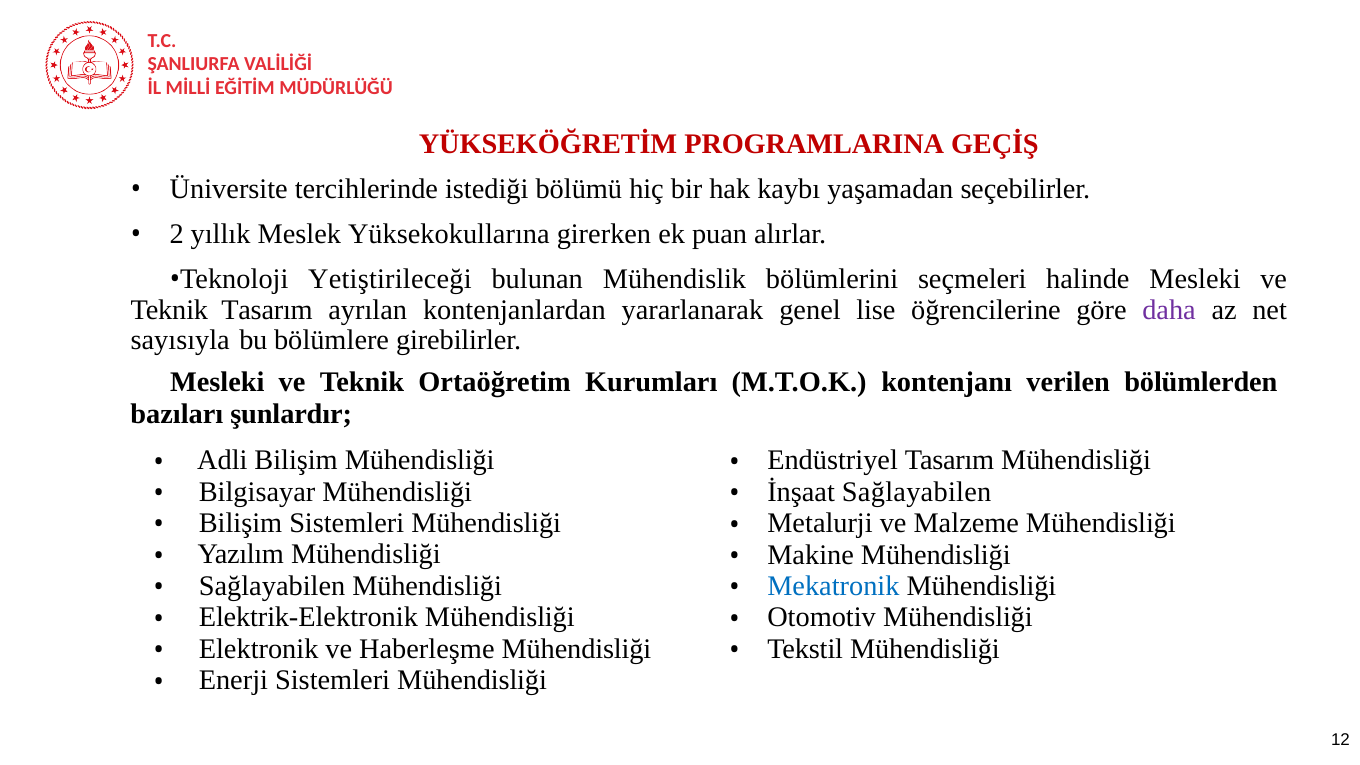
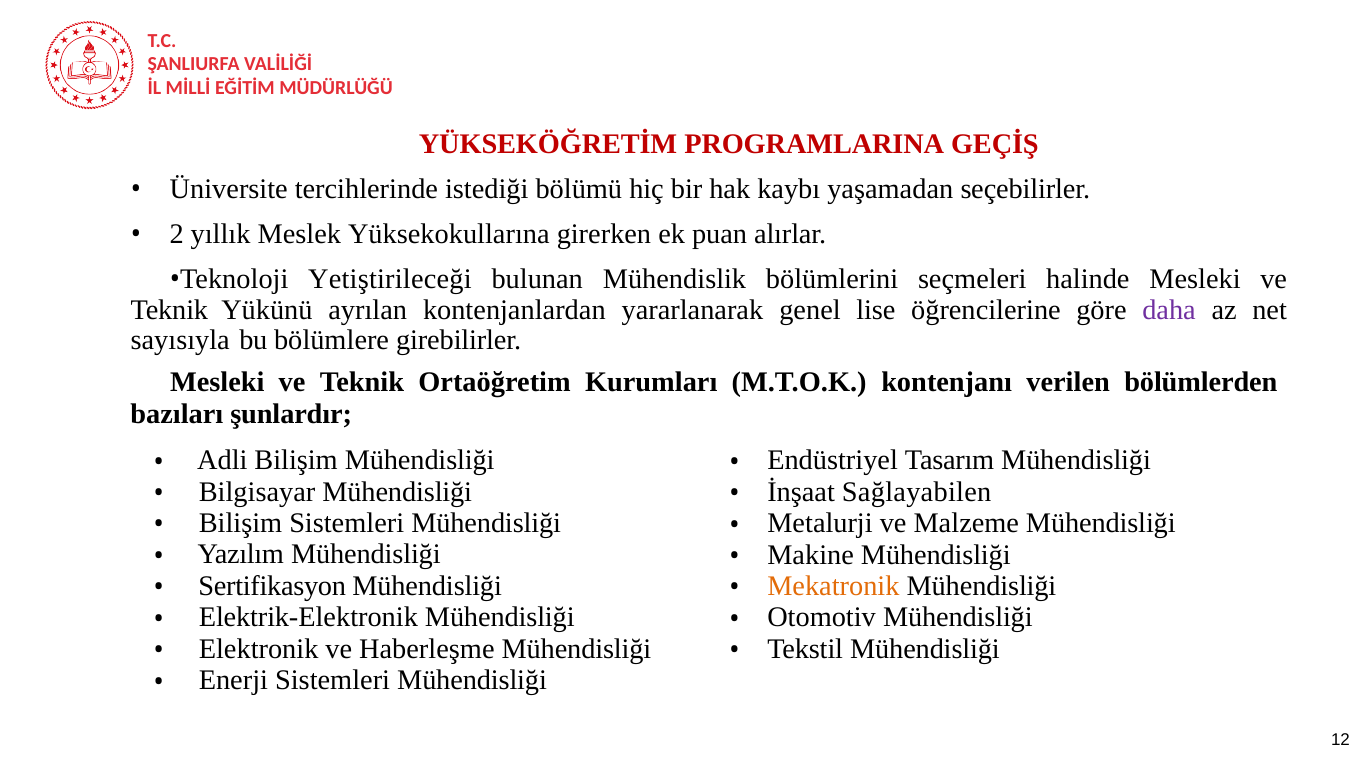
Teknik Tasarım: Tasarım -> Yükünü
Sağlayabilen at (272, 586): Sağlayabilen -> Sertifikasyon
Mekatronik colour: blue -> orange
